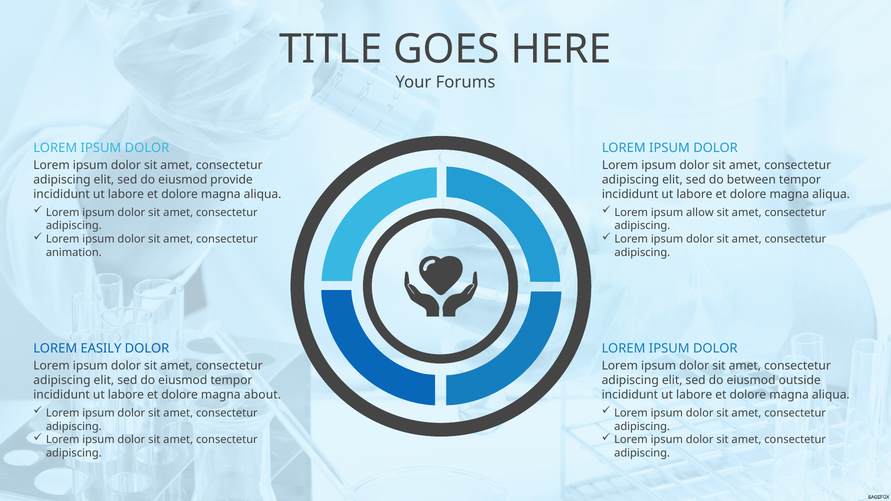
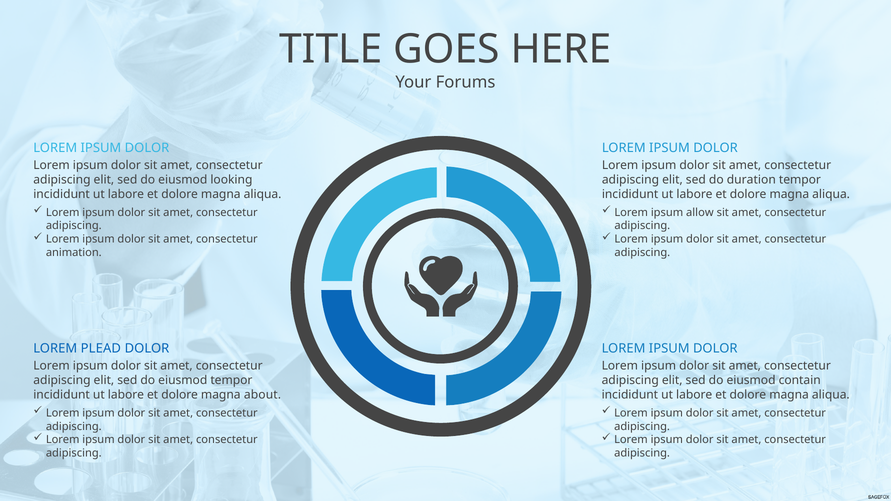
provide: provide -> looking
between: between -> duration
EASILY: EASILY -> PLEAD
outside: outside -> contain
